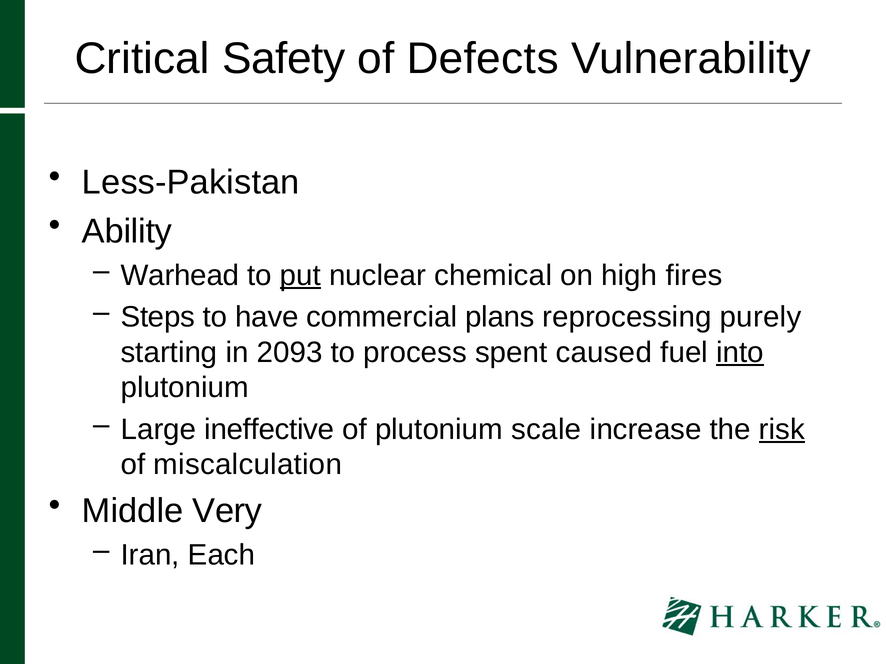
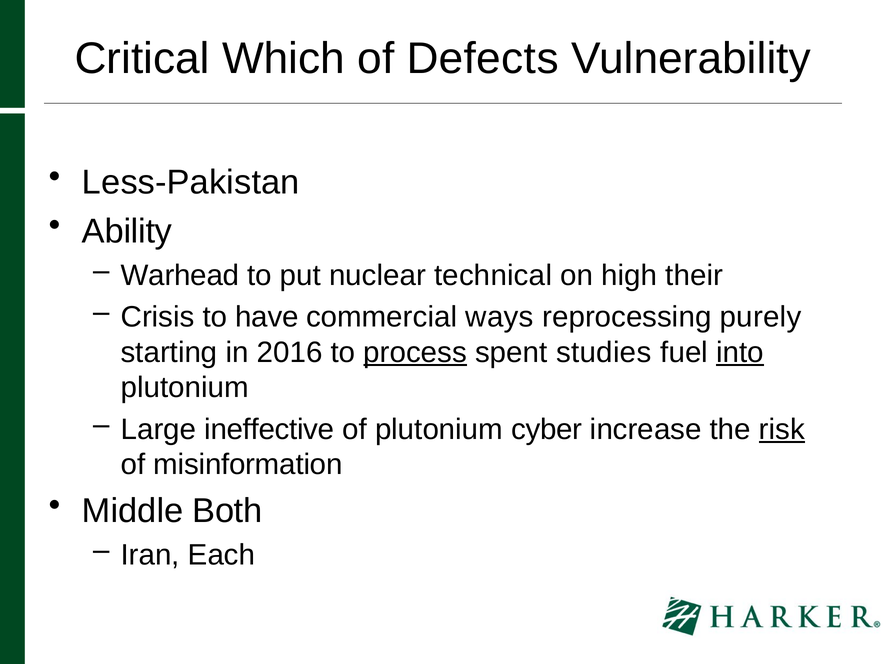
Safety: Safety -> Which
put underline: present -> none
chemical: chemical -> technical
fires: fires -> their
Steps: Steps -> Crisis
plans: plans -> ways
2093: 2093 -> 2016
process underline: none -> present
caused: caused -> studies
scale: scale -> cyber
miscalculation: miscalculation -> misinformation
Very: Very -> Both
